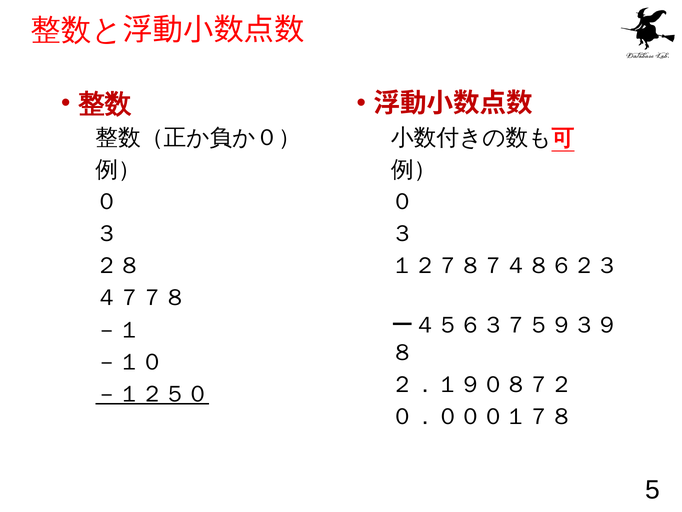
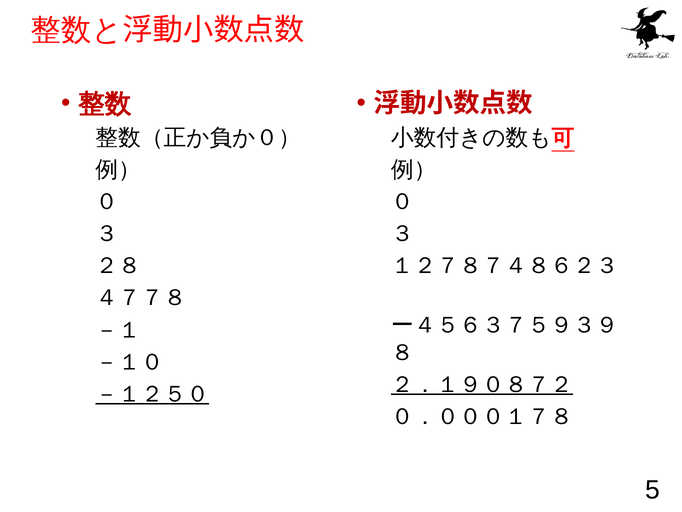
２．１９０８７２ underline: none -> present
